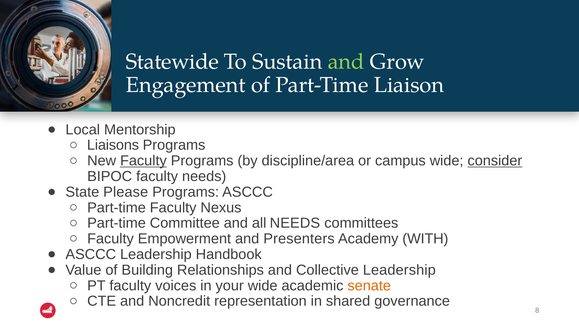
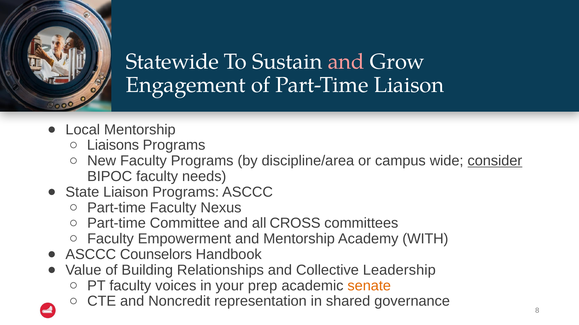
and at (346, 62) colour: light green -> pink
Faculty at (143, 161) underline: present -> none
State Please: Please -> Liaison
all NEEDS: NEEDS -> CROSS
and Presenters: Presenters -> Mentorship
ASCCC Leadership: Leadership -> Counselors
your wide: wide -> prep
